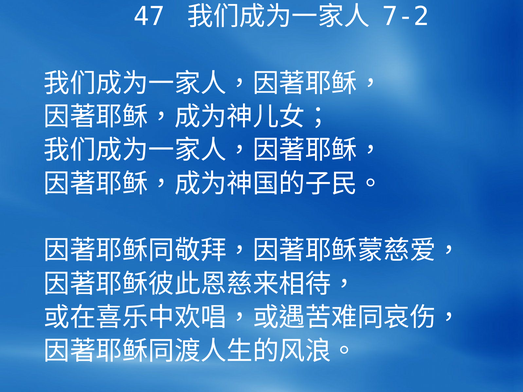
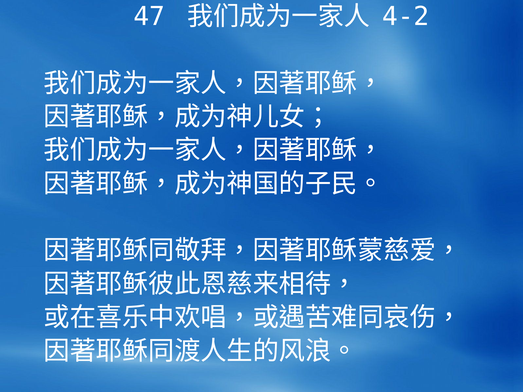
7-2: 7-2 -> 4-2
